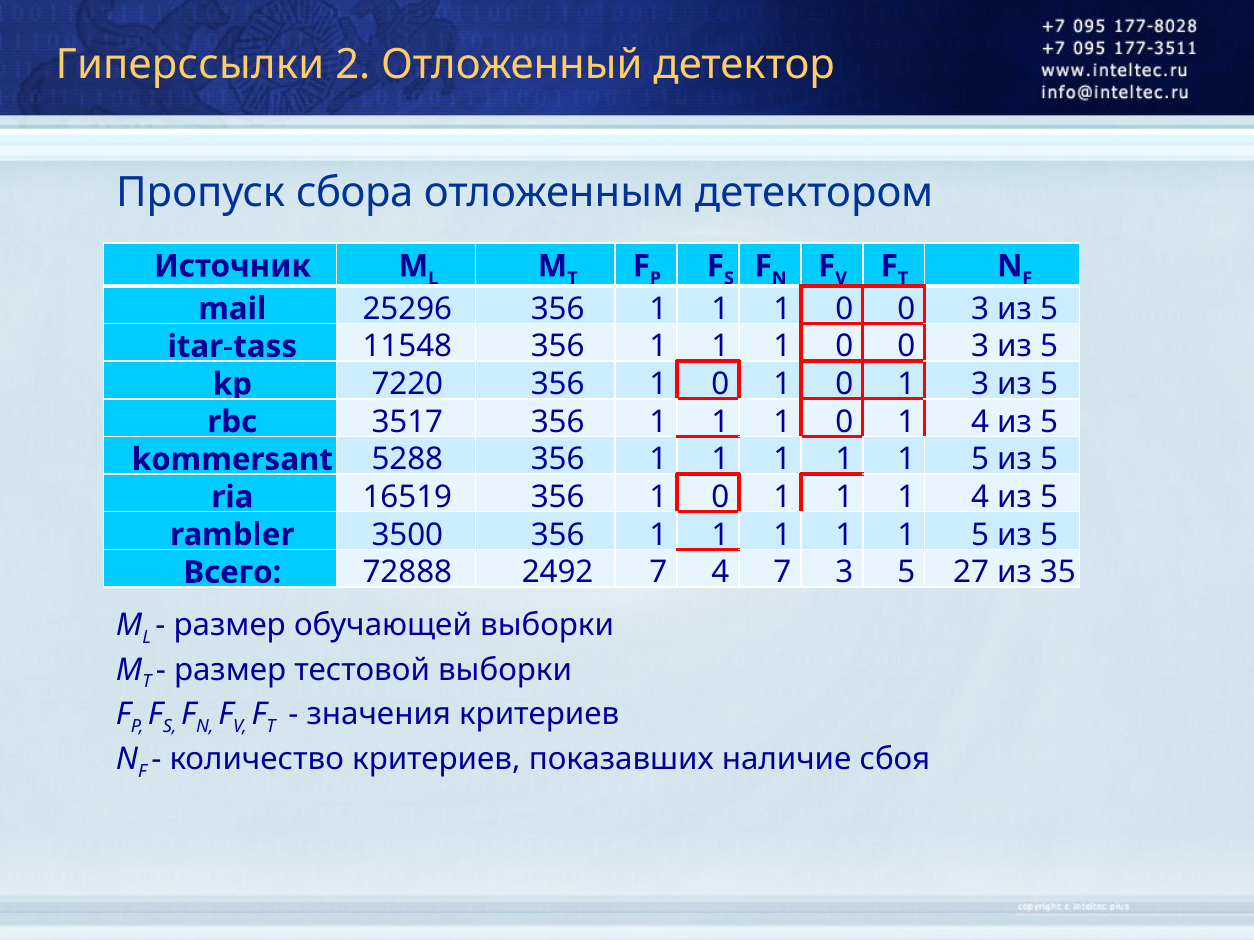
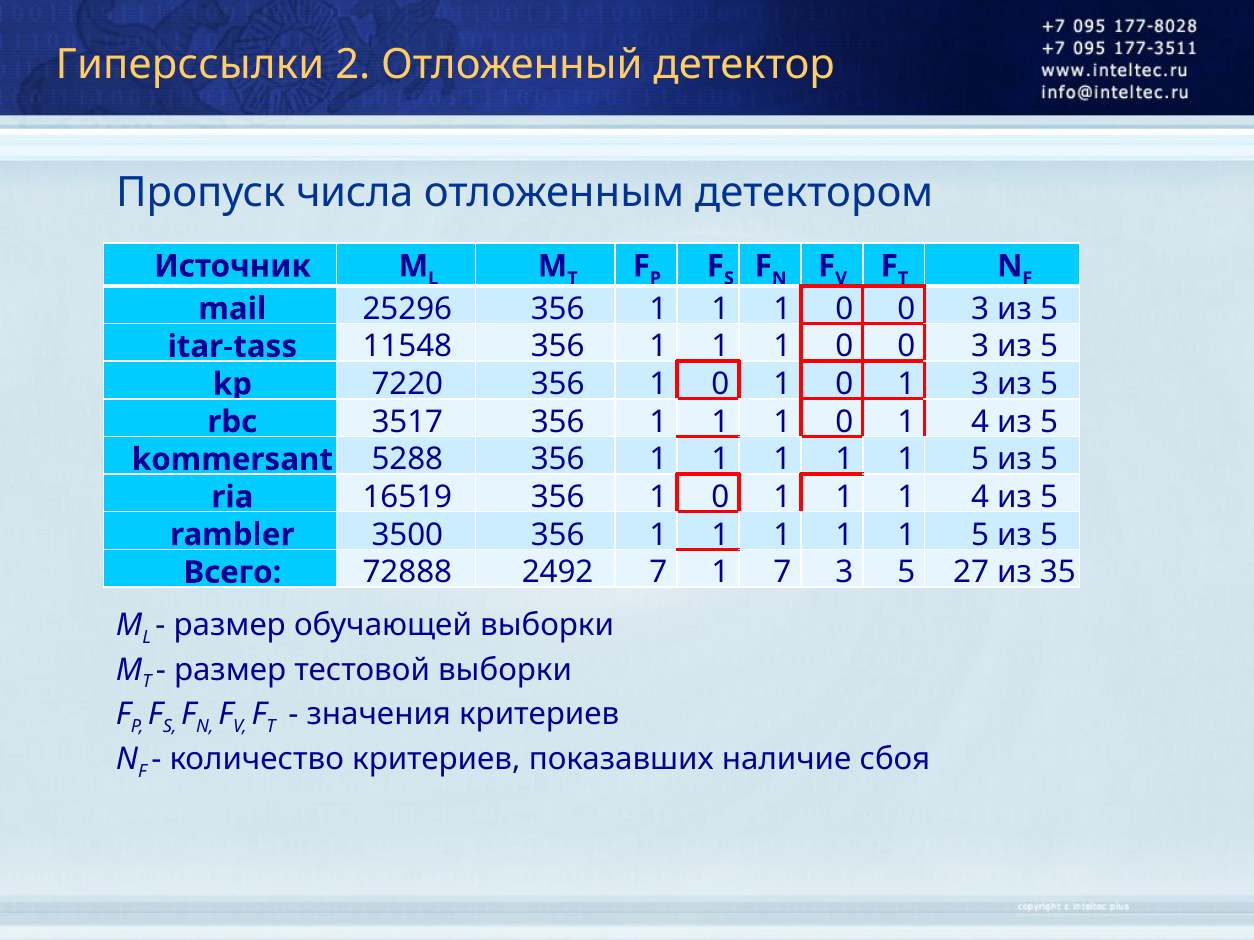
сбора: сбора -> числа
7 4: 4 -> 1
